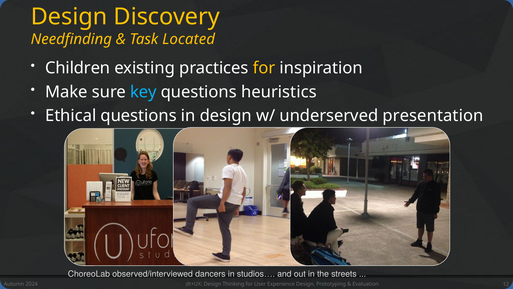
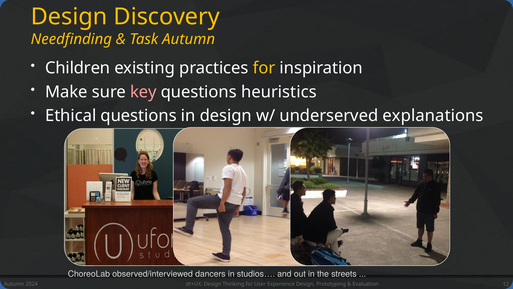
Task Located: Located -> Autumn
key colour: light blue -> pink
presentation: presentation -> explanations
